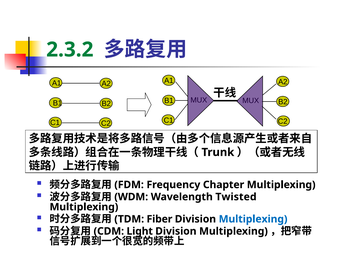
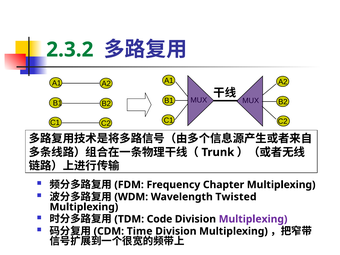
Fiber: Fiber -> Code
Multiplexing at (253, 219) colour: blue -> purple
Light: Light -> Time
